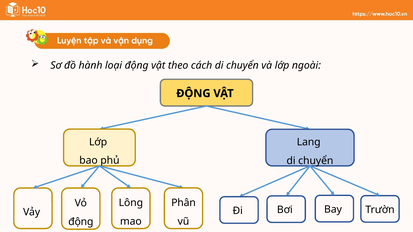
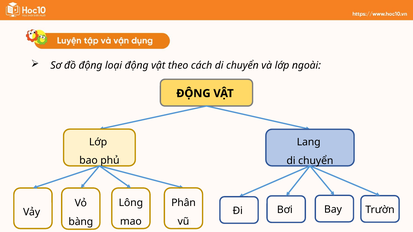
đồ hành: hành -> động
động at (81, 222): động -> bàng
